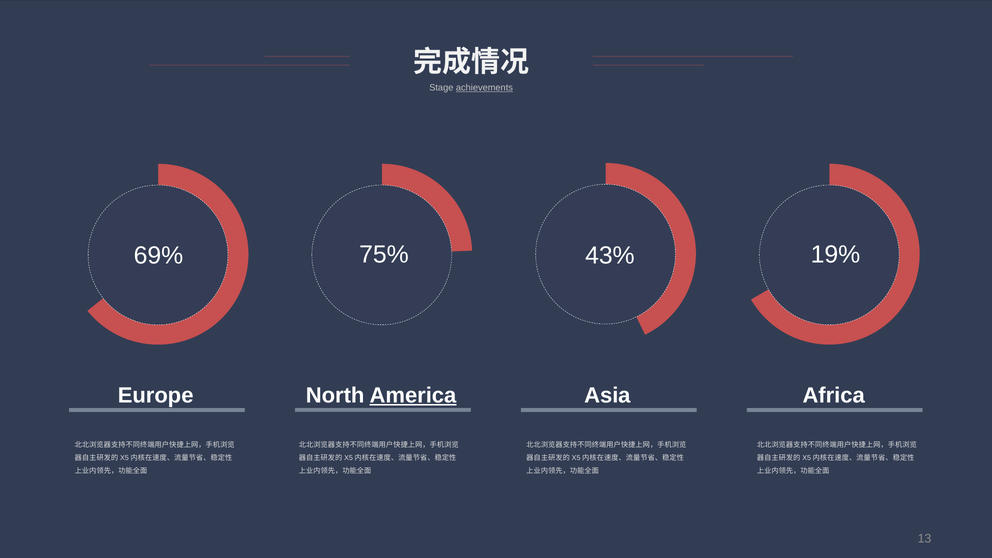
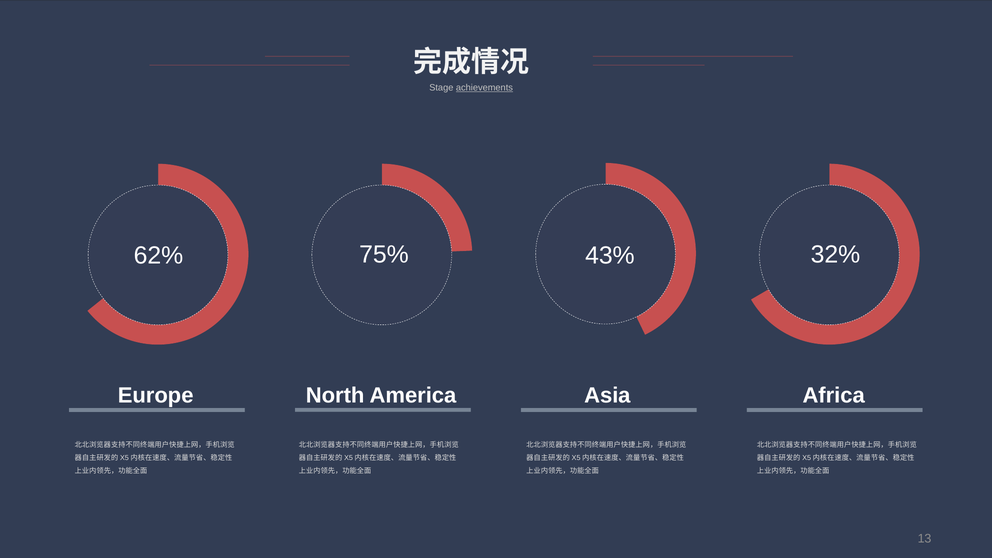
69%: 69% -> 62%
19%: 19% -> 32%
America underline: present -> none
